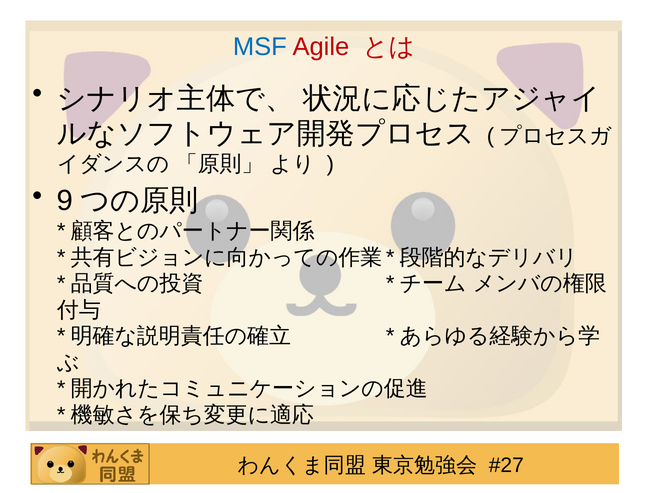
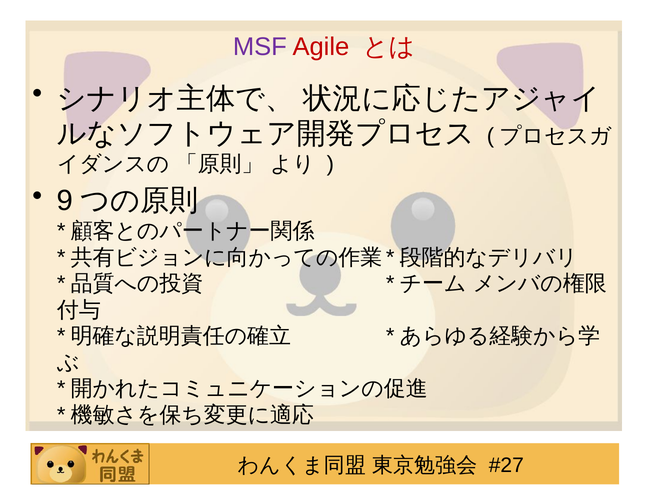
MSF colour: blue -> purple
